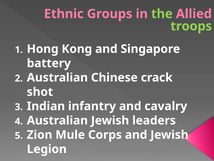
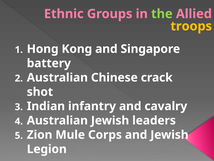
troops colour: light green -> yellow
